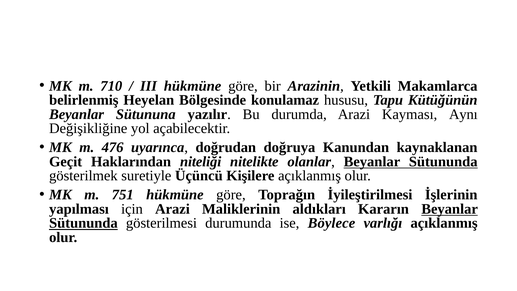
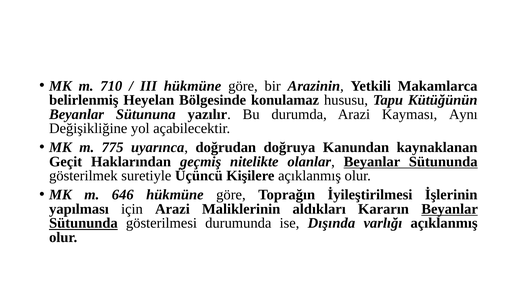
476: 476 -> 775
niteliği: niteliği -> geçmiş
751: 751 -> 646
Böylece: Böylece -> Dışında
